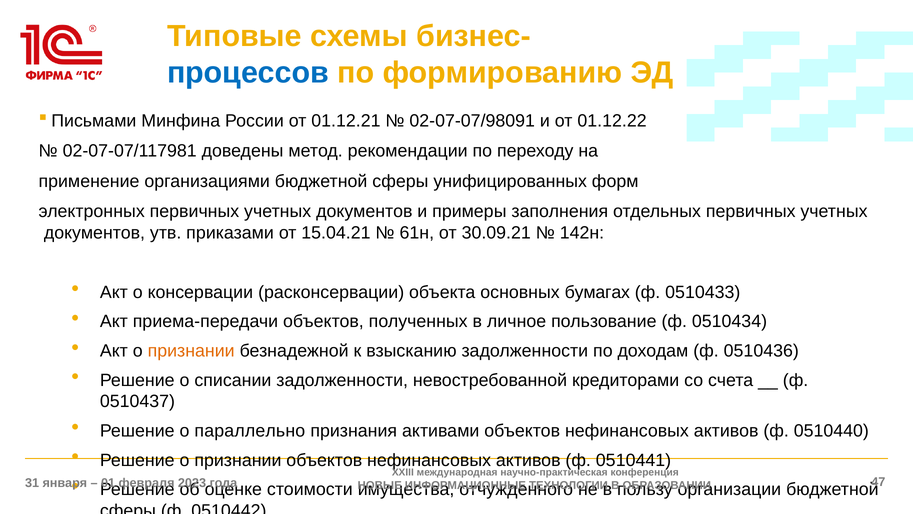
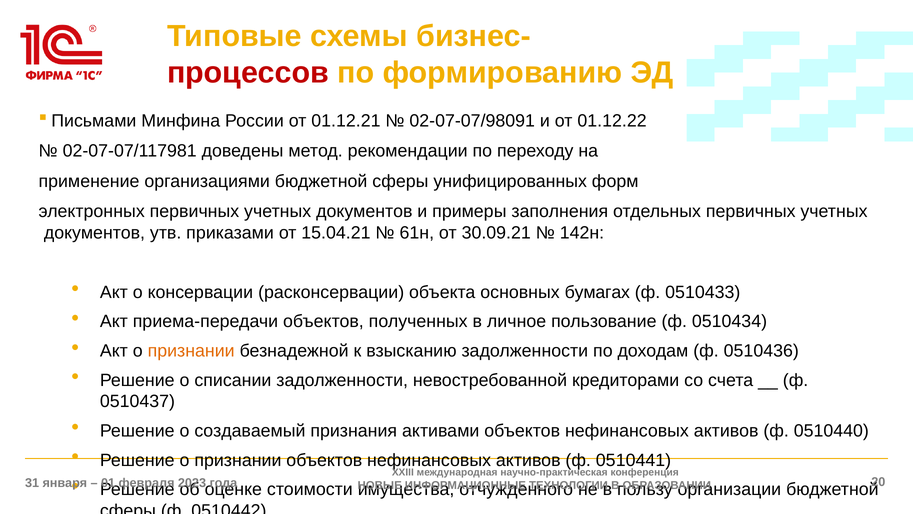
процессов colour: blue -> red
параллельно: параллельно -> создаваемый
47: 47 -> 20
